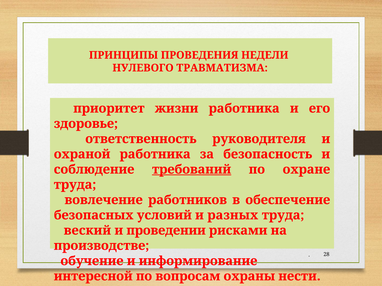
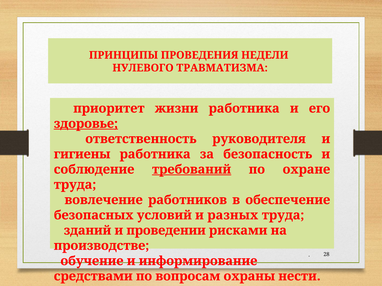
здоровье underline: none -> present
охраной: охраной -> гигиены
веский: веский -> зданий
интересной: интересной -> средствами
